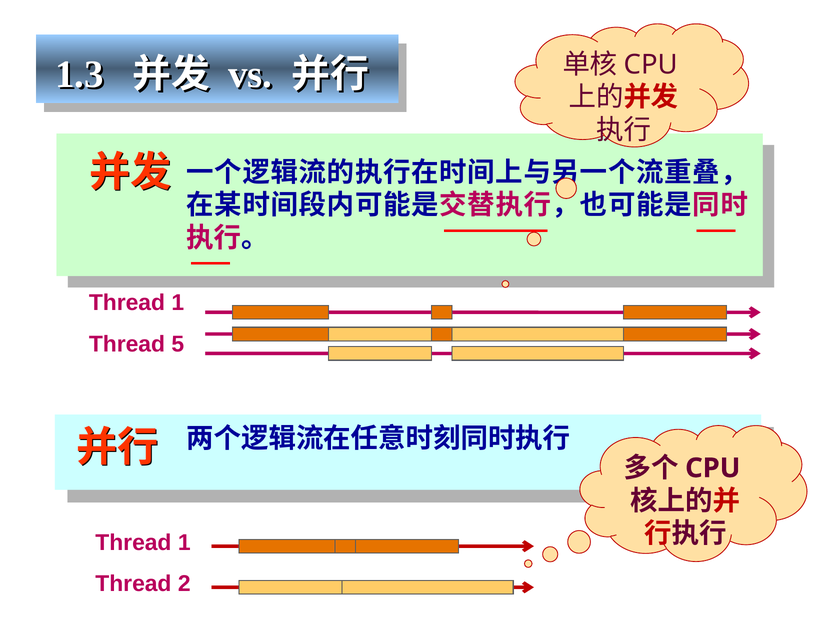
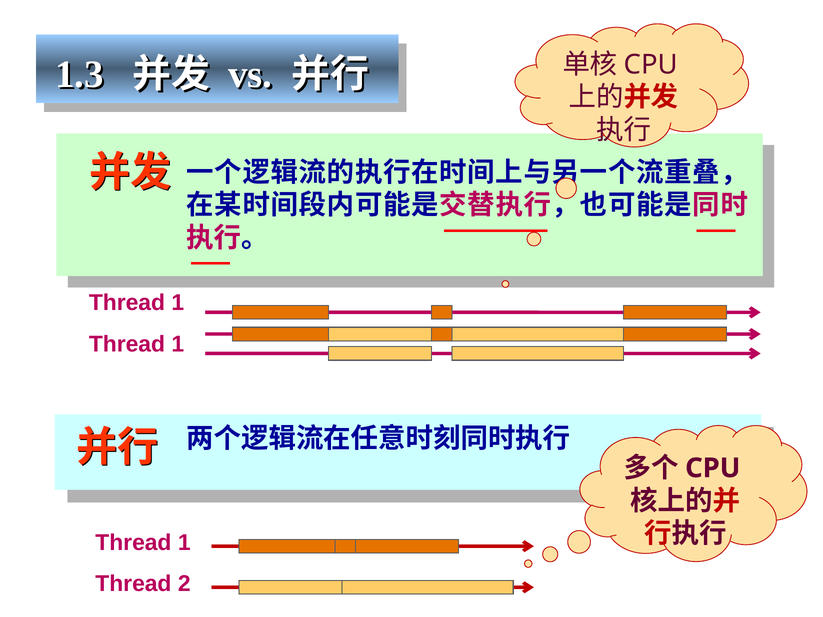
5 at (178, 344): 5 -> 1
